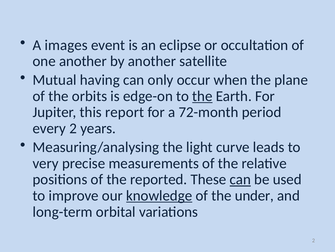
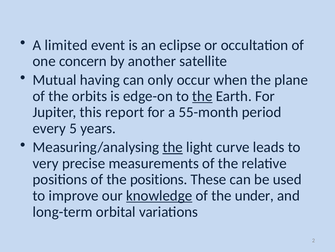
images: images -> limited
one another: another -> concern
72-month: 72-month -> 55-month
every 2: 2 -> 5
the at (173, 147) underline: none -> present
the reported: reported -> positions
can at (240, 179) underline: present -> none
